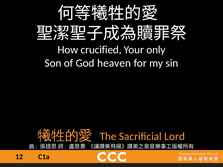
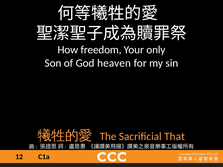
crucified: crucified -> freedom
Lord: Lord -> That
